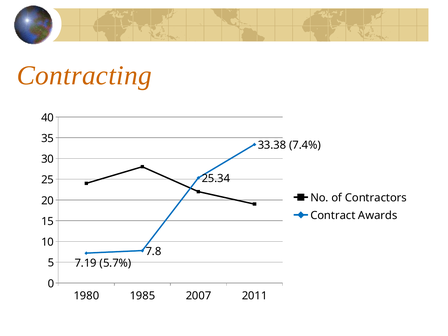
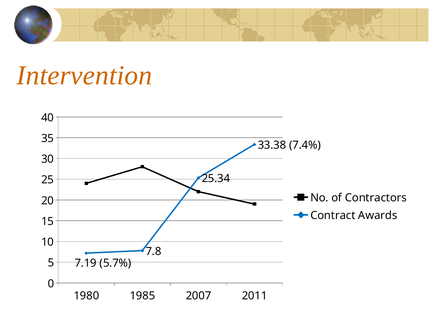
Contracting: Contracting -> Intervention
